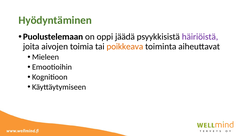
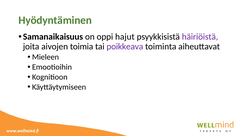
Puolustelemaan: Puolustelemaan -> Samanaikaisuus
jäädä: jäädä -> hajut
poikkeava colour: orange -> purple
